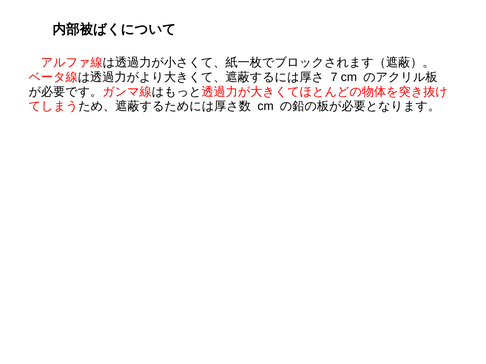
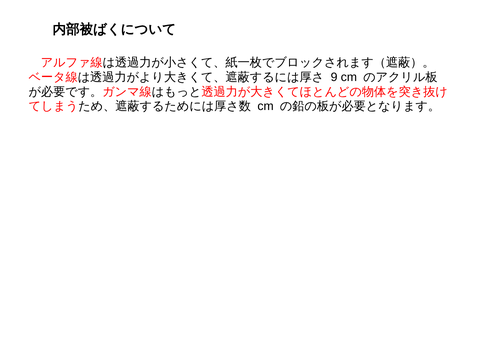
7: 7 -> 9
